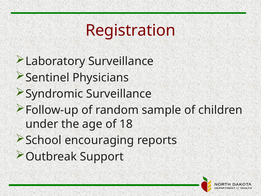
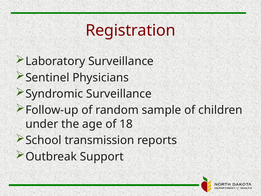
encouraging: encouraging -> transmission
